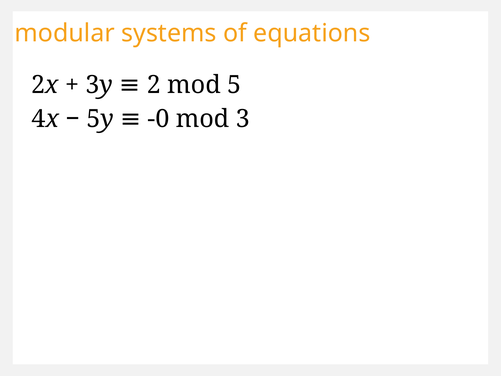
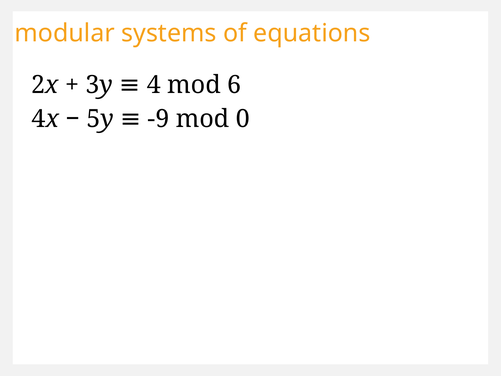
2: 2 -> 4
5: 5 -> 6
-0: -0 -> -9
3: 3 -> 0
